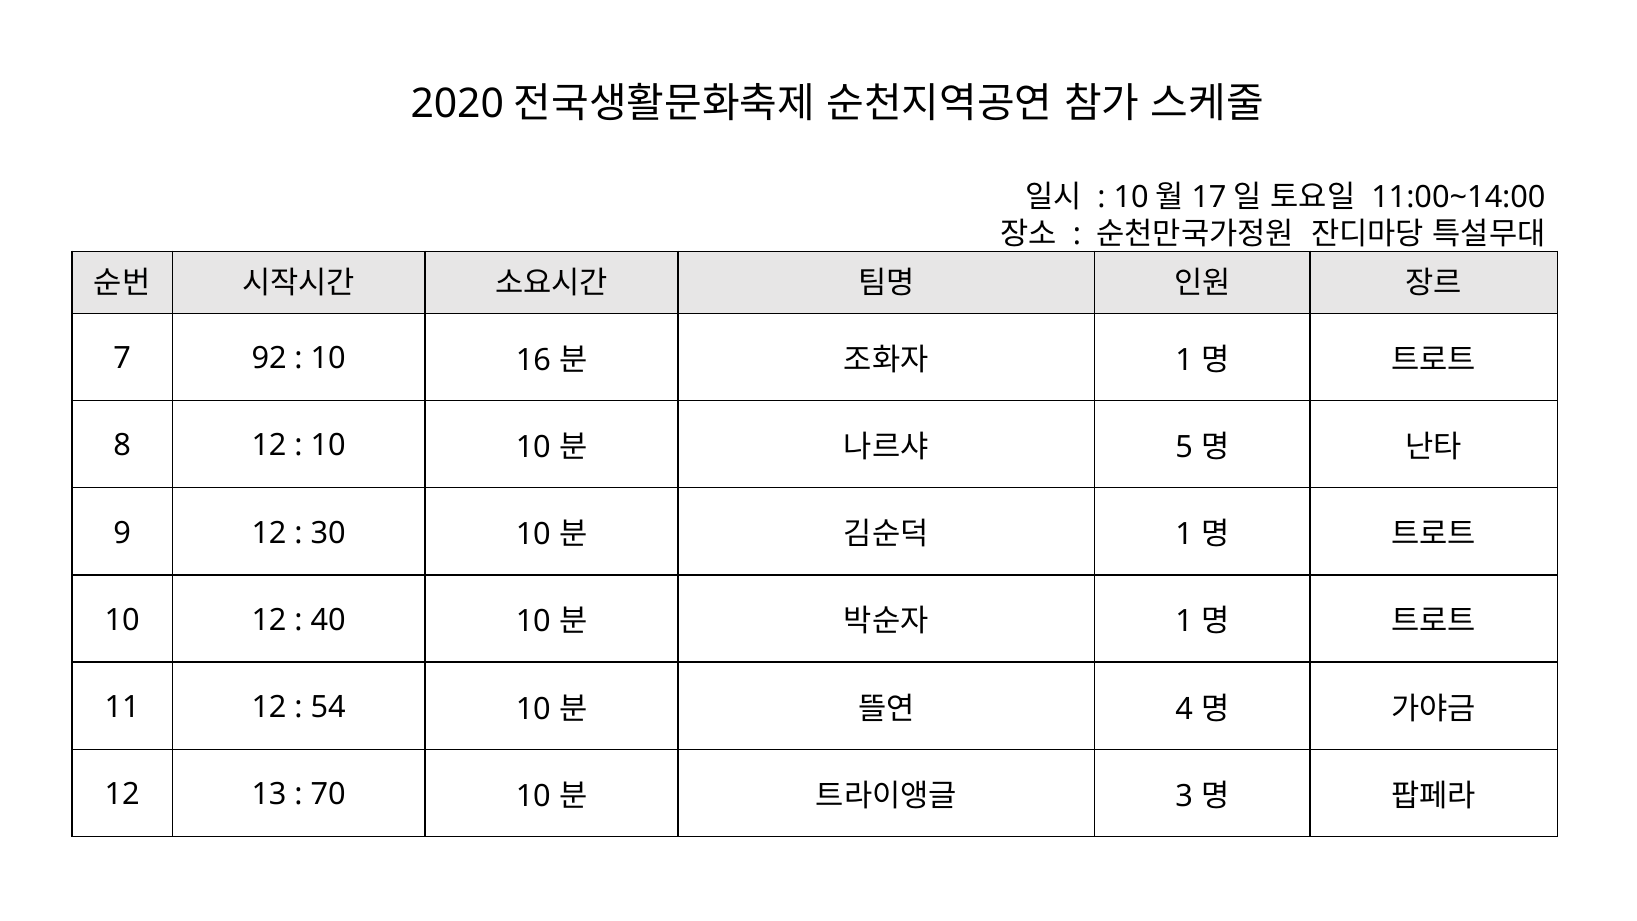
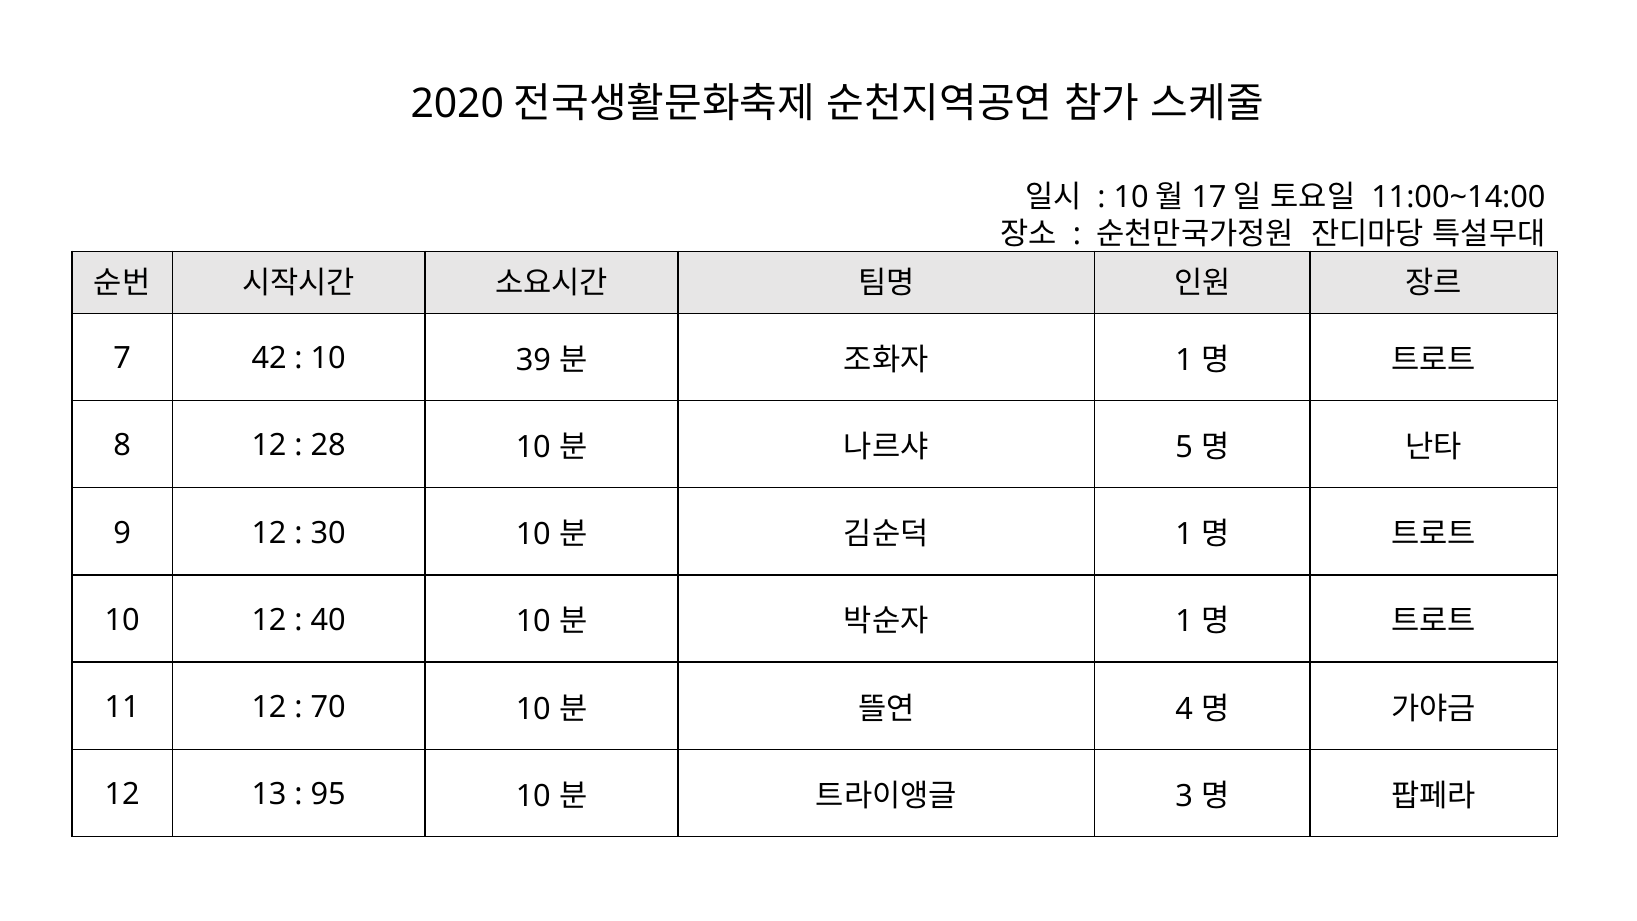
92: 92 -> 42
16: 16 -> 39
10 at (328, 446): 10 -> 28
54: 54 -> 70
70: 70 -> 95
